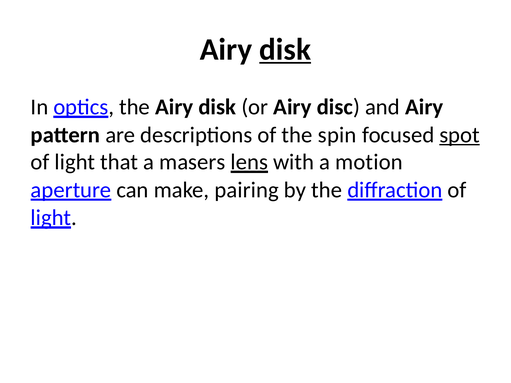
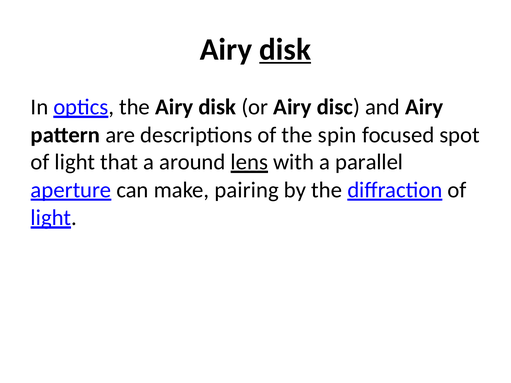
spot underline: present -> none
masers: masers -> around
motion: motion -> parallel
